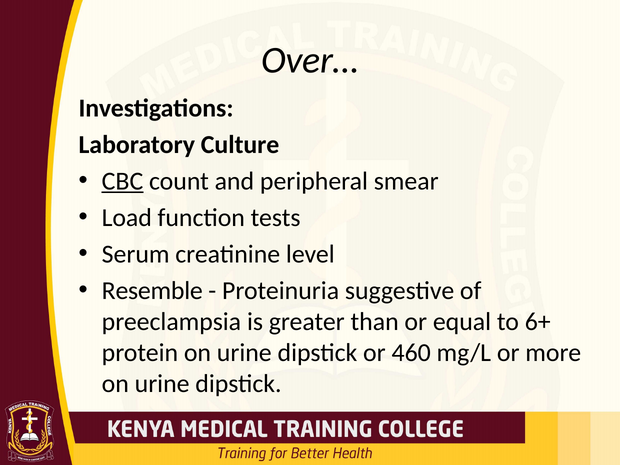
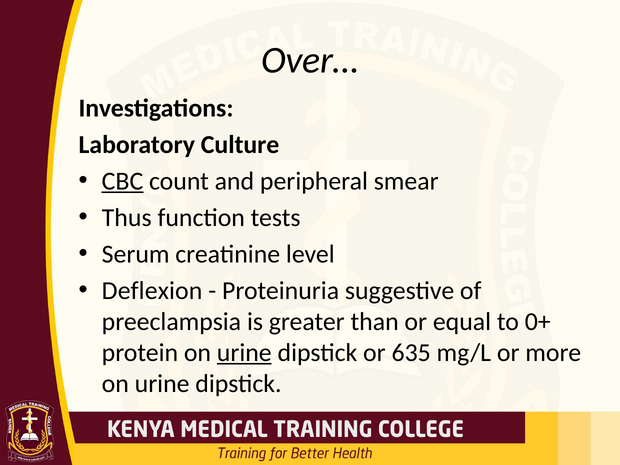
Load: Load -> Thus
Resemble: Resemble -> Deflexion
6+: 6+ -> 0+
urine at (244, 353) underline: none -> present
460: 460 -> 635
